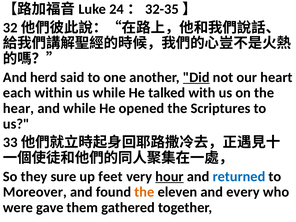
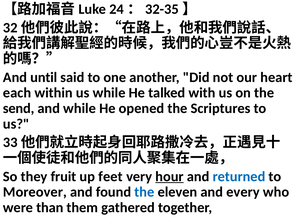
herd: herd -> until
Did underline: present -> none
hear: hear -> send
sure: sure -> fruit
the at (144, 192) colour: orange -> blue
gave: gave -> than
